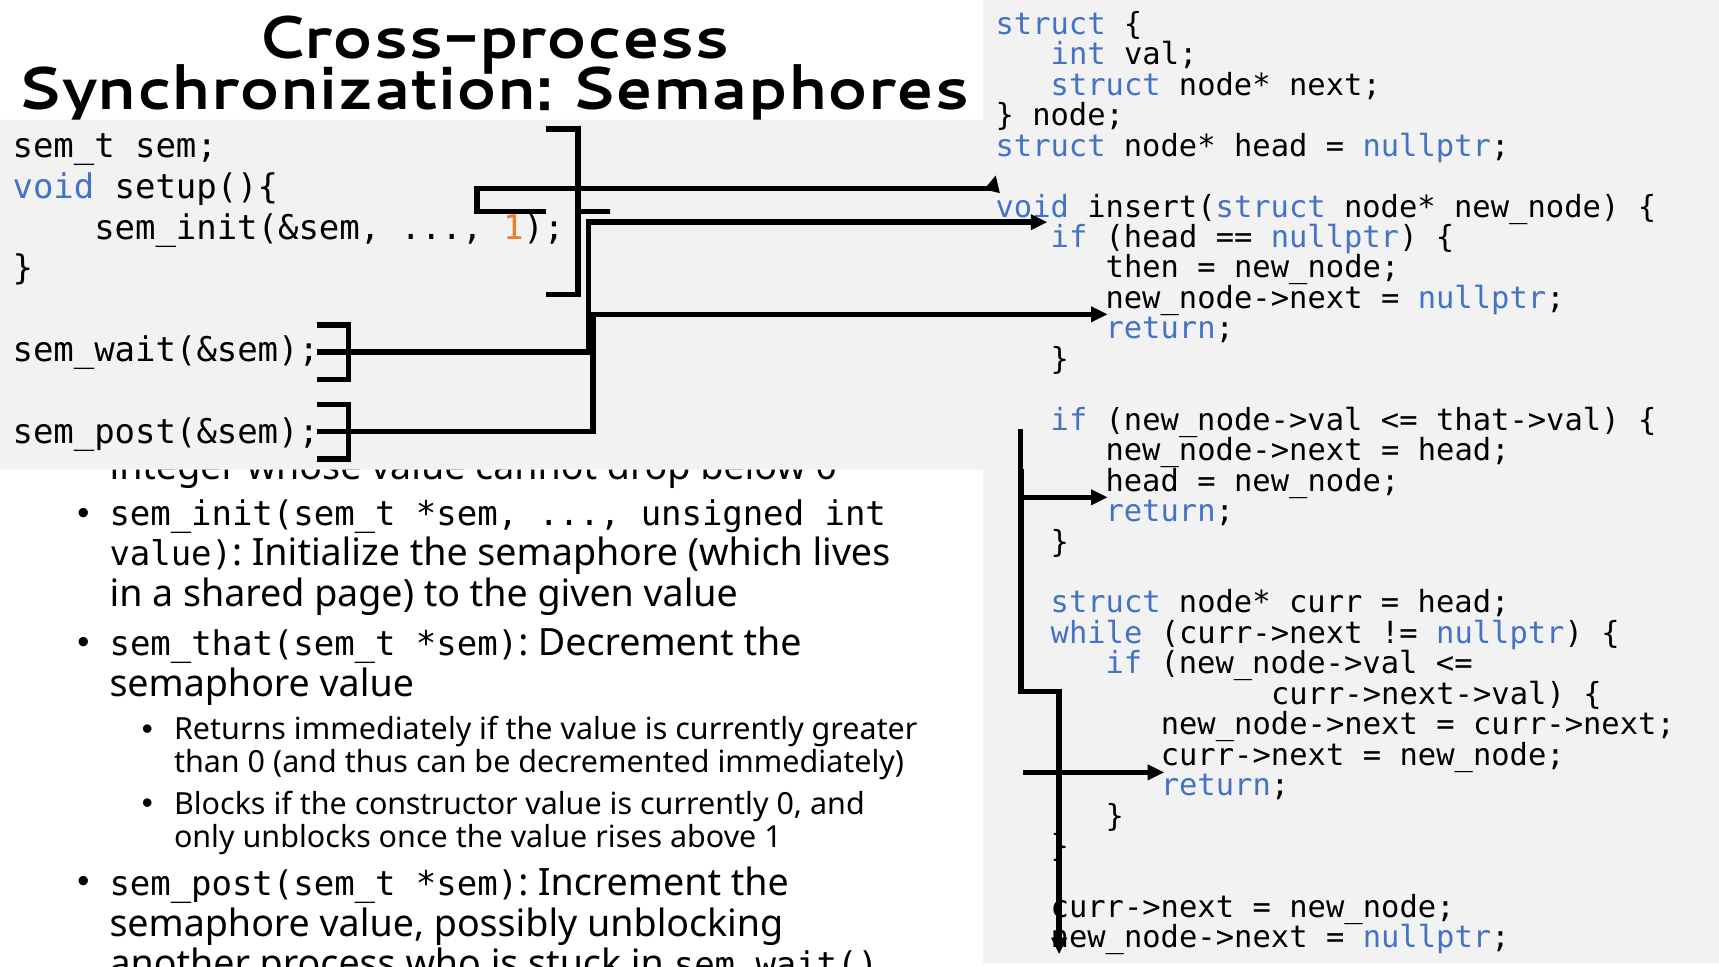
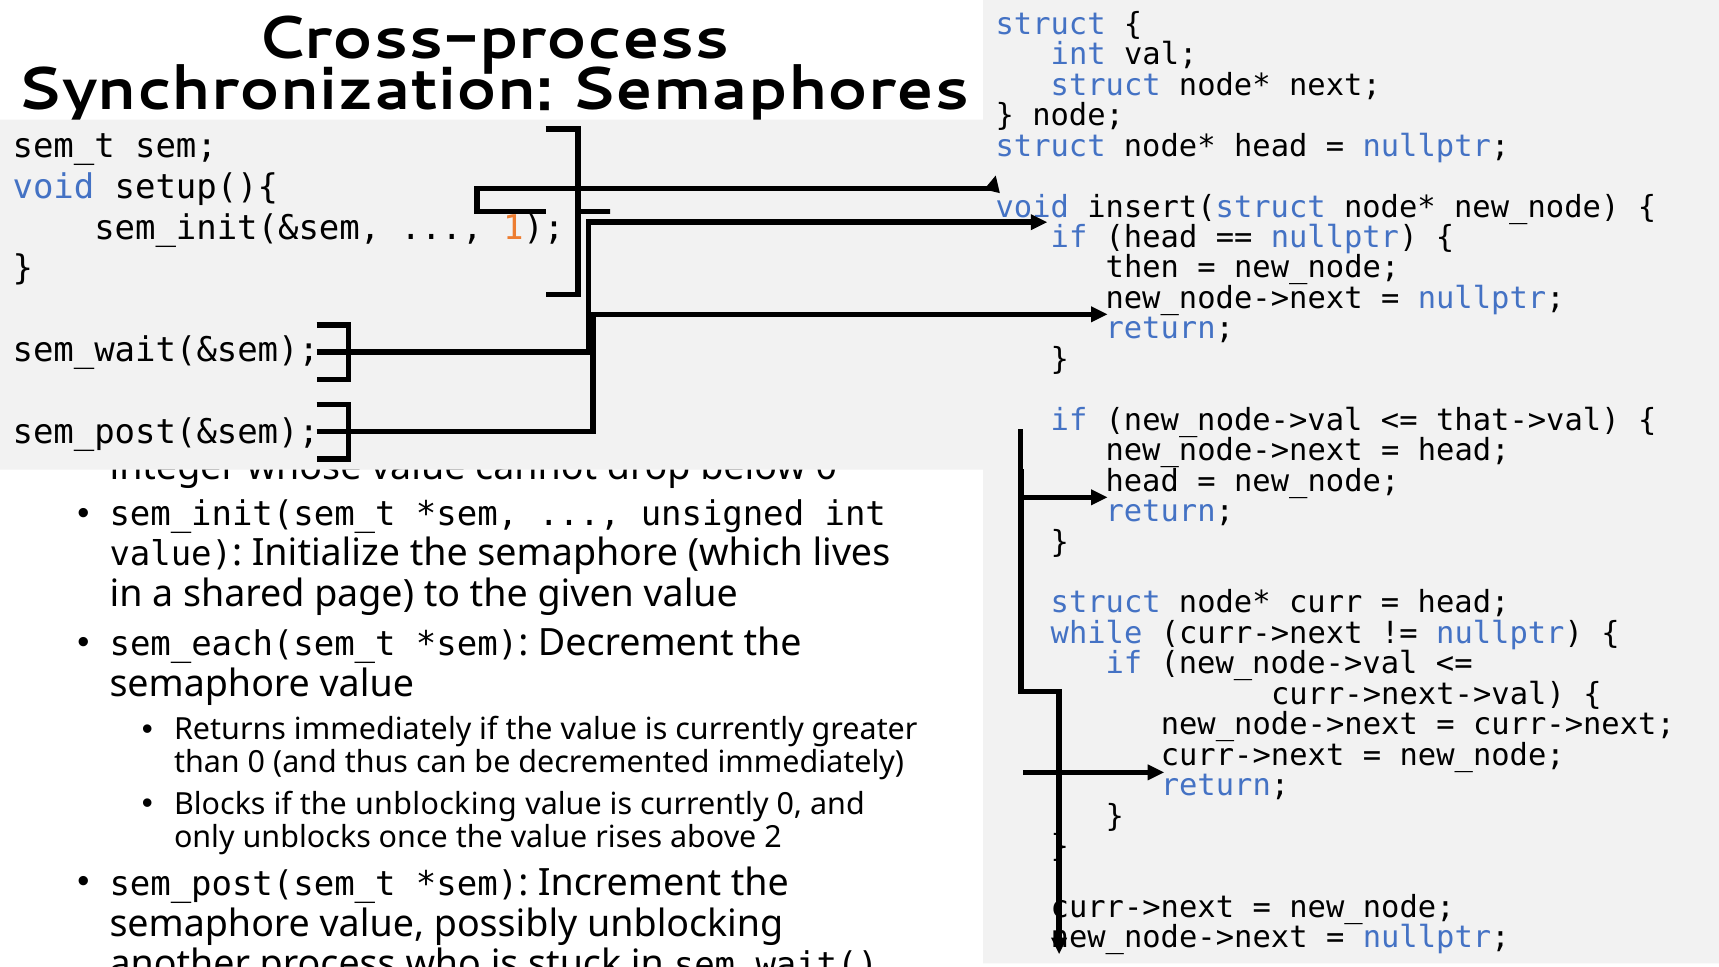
sem_that(sem_t: sem_that(sem_t -> sem_each(sem_t
the constructor: constructor -> unblocking
above 1: 1 -> 2
